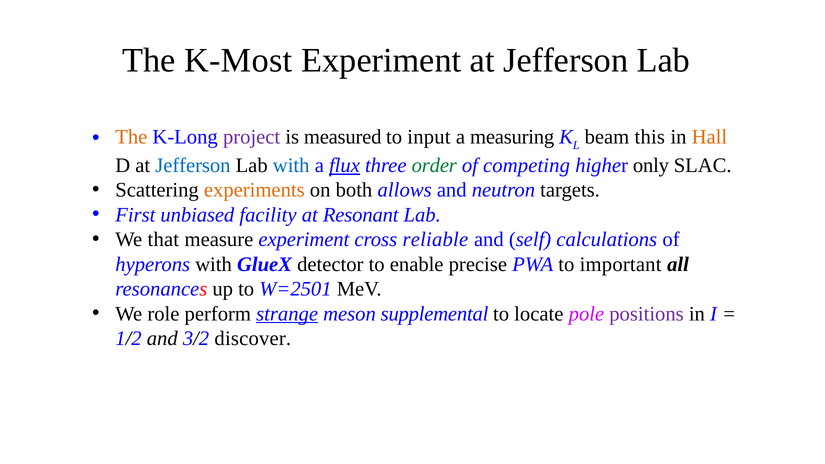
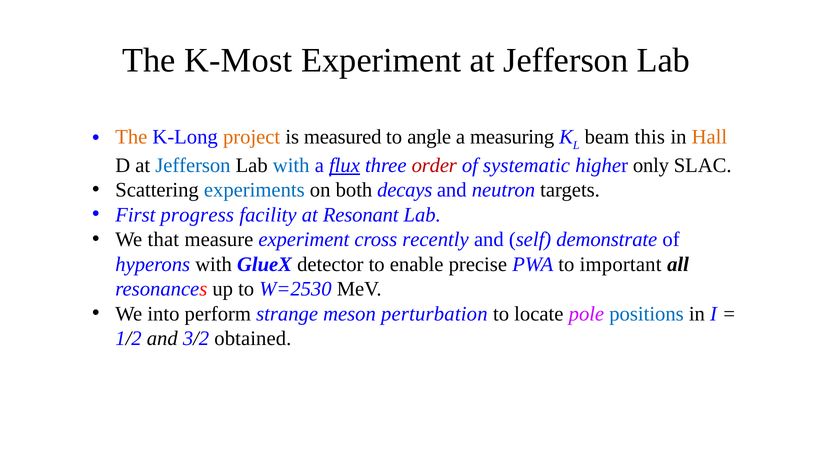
project colour: purple -> orange
input: input -> angle
order colour: green -> red
competing: competing -> systematic
experiments colour: orange -> blue
allows: allows -> decays
unbiased: unbiased -> progress
reliable: reliable -> recently
calculations: calculations -> demonstrate
W=2501: W=2501 -> W=2530
role: role -> into
strange underline: present -> none
supplemental: supplemental -> perturbation
positions colour: purple -> blue
discover: discover -> obtained
